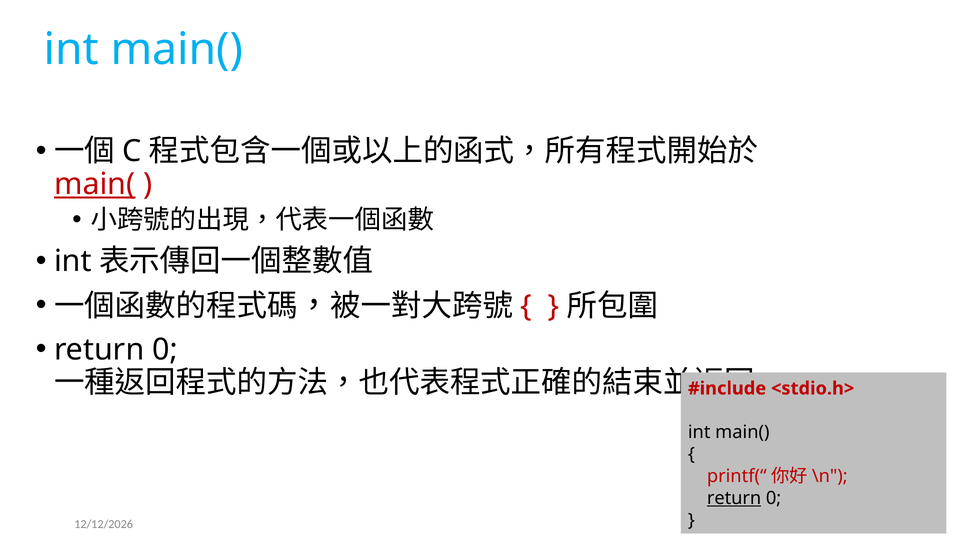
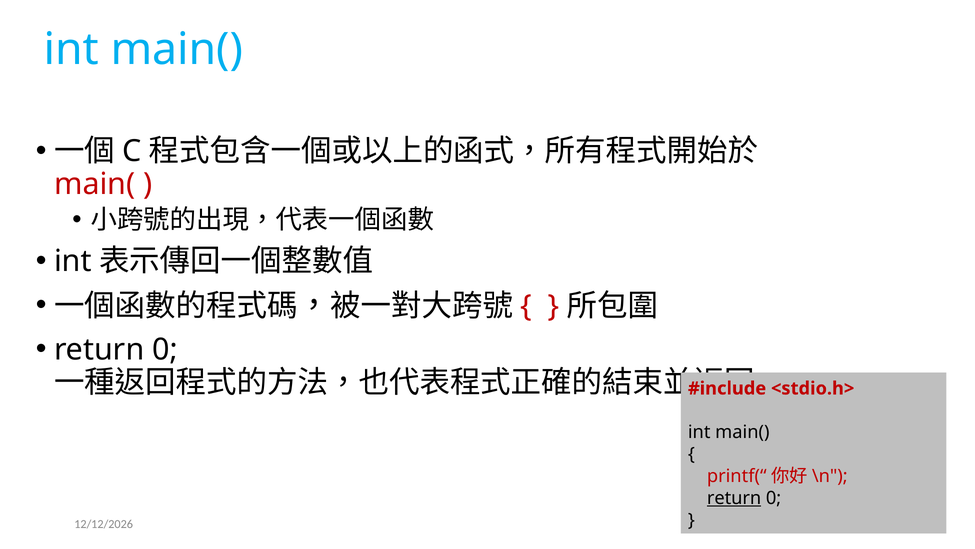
main( at (95, 184) underline: present -> none
